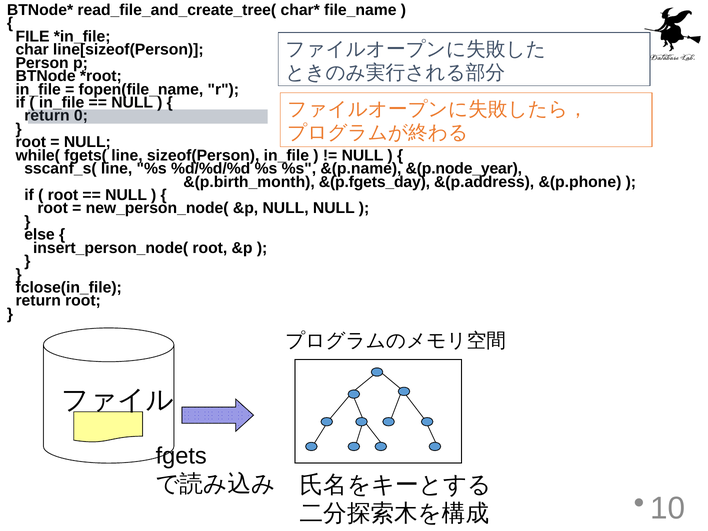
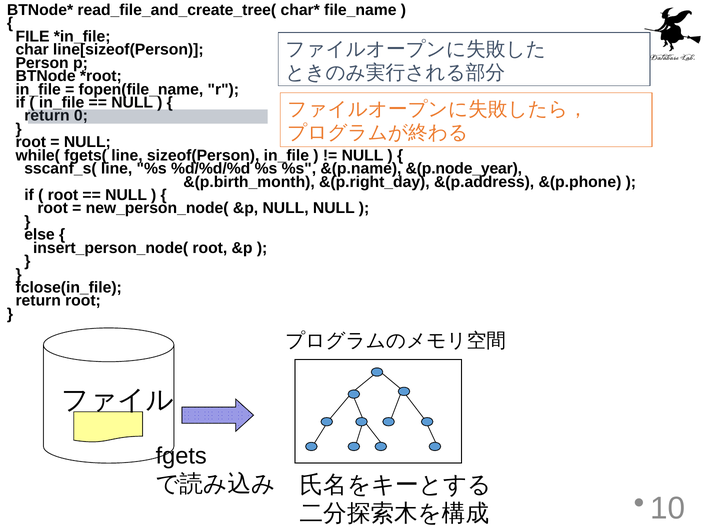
&(p.fgets_day: &(p.fgets_day -> &(p.right_day
